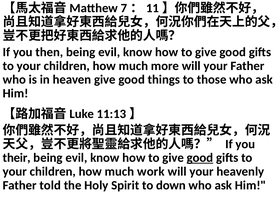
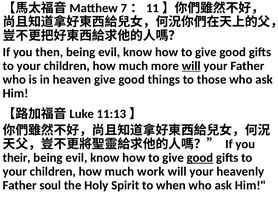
will at (191, 66) underline: none -> present
told: told -> soul
down: down -> when
